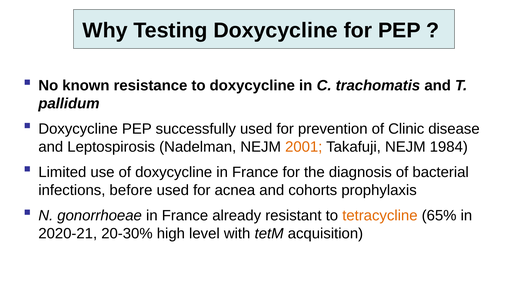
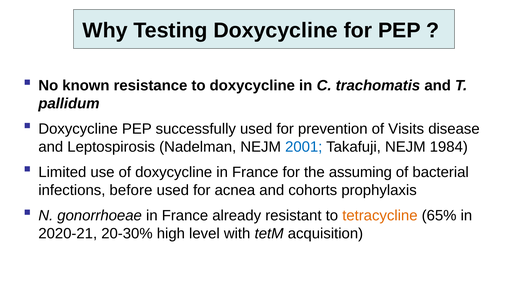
Clinic: Clinic -> Visits
2001 colour: orange -> blue
diagnosis: diagnosis -> assuming
